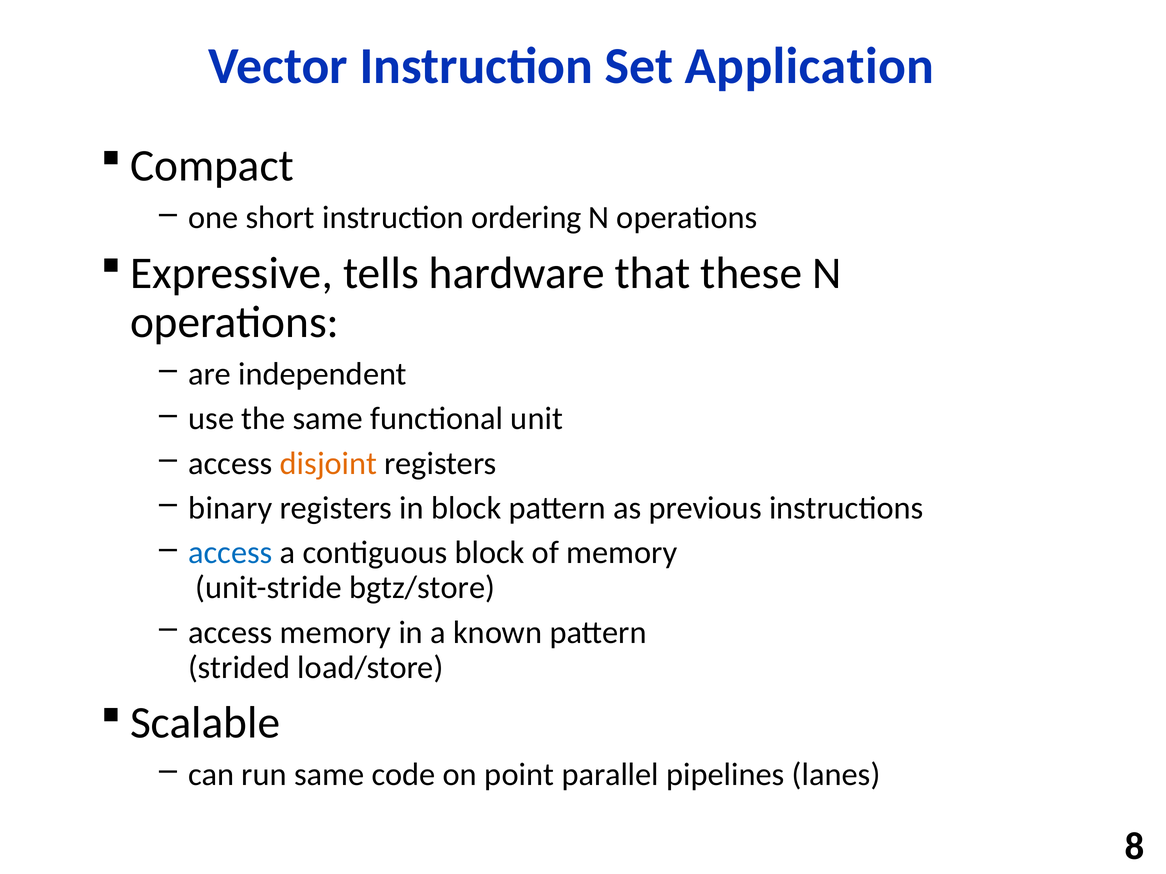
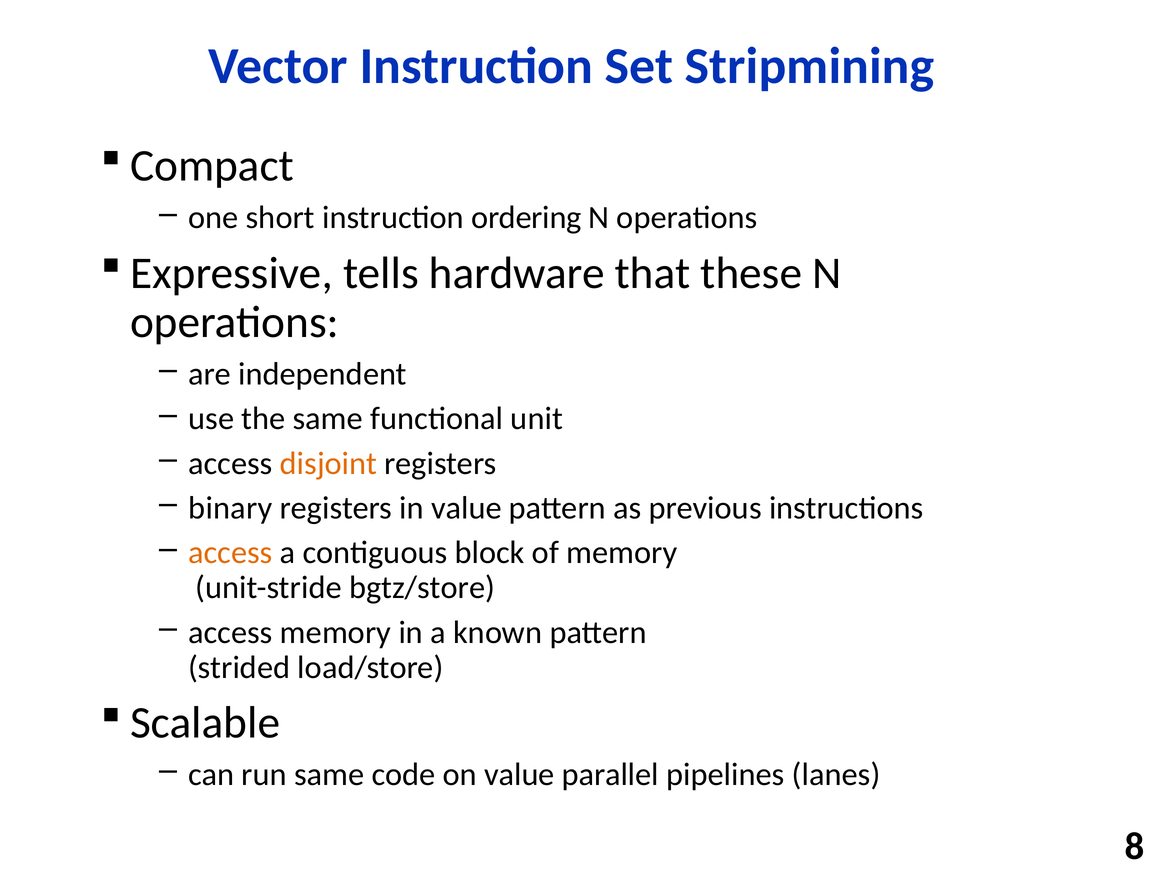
Application: Application -> Stripmining
in block: block -> value
access at (230, 553) colour: blue -> orange
on point: point -> value
